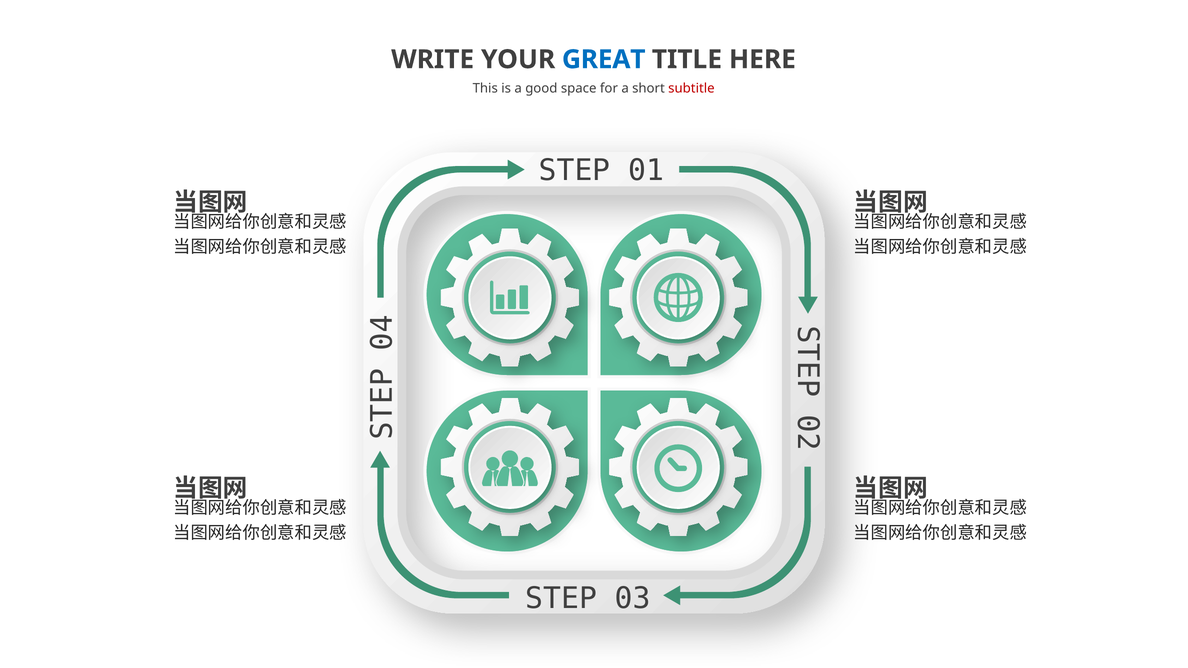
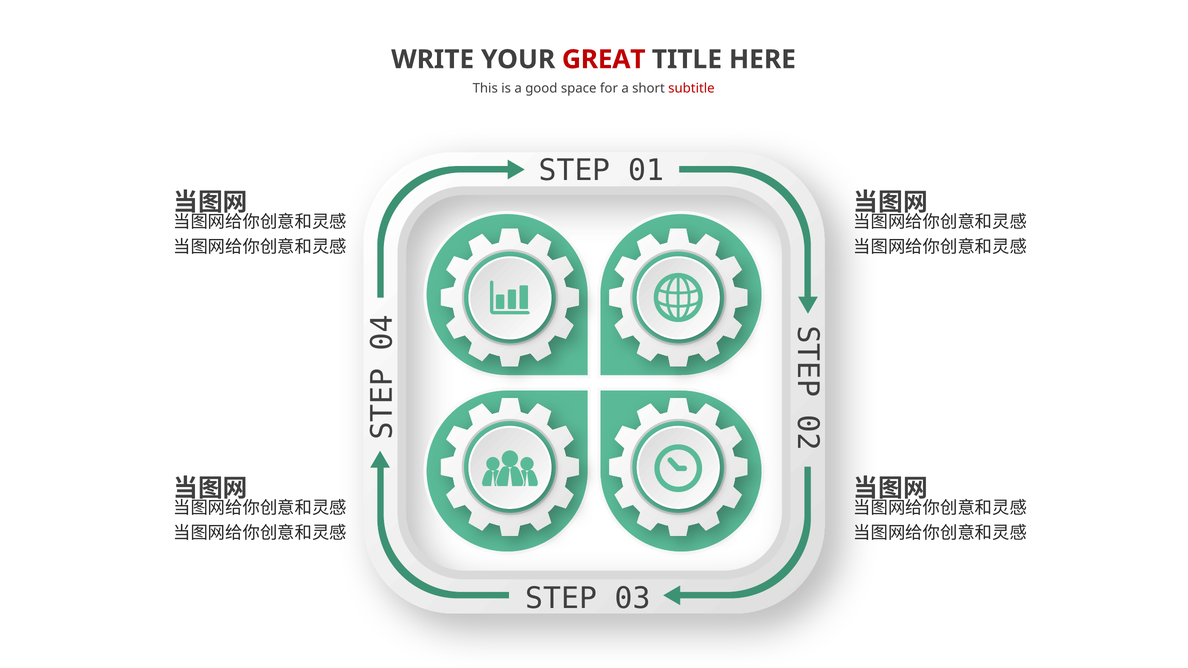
GREAT colour: blue -> red
